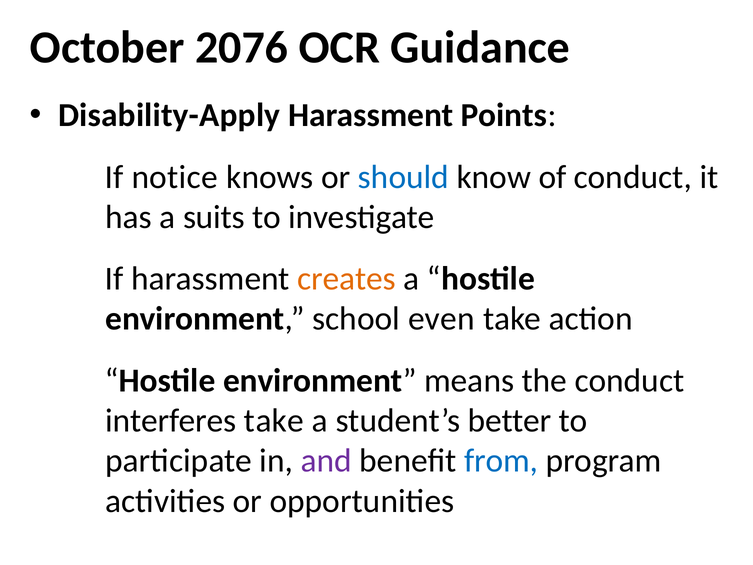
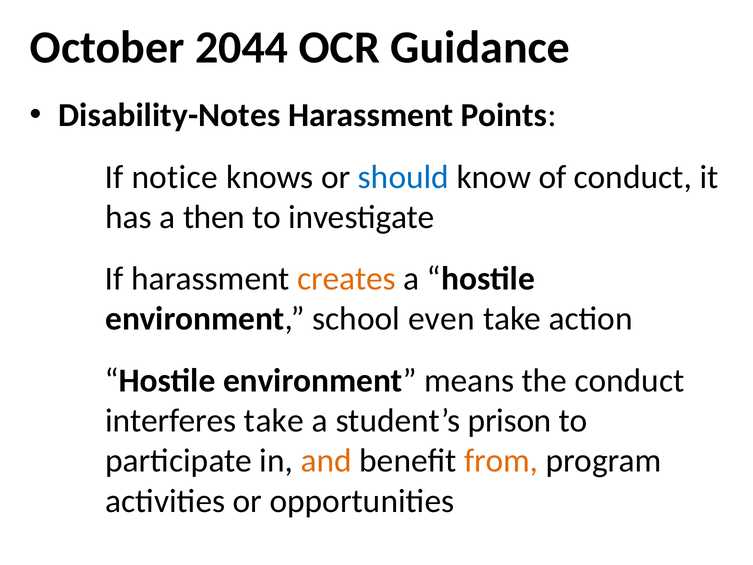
2076: 2076 -> 2044
Disability-Apply: Disability-Apply -> Disability-Notes
suits: suits -> then
better: better -> prison
and colour: purple -> orange
from colour: blue -> orange
